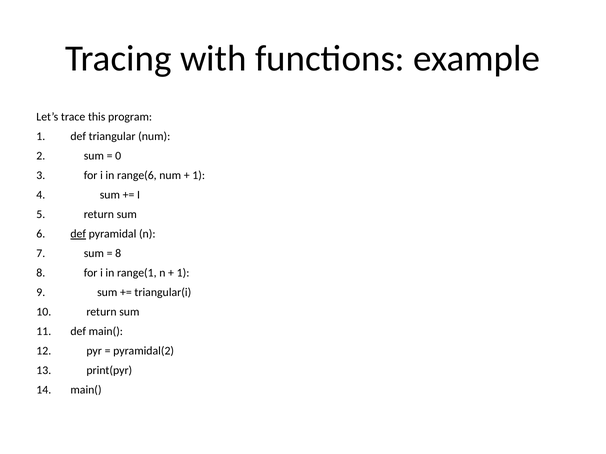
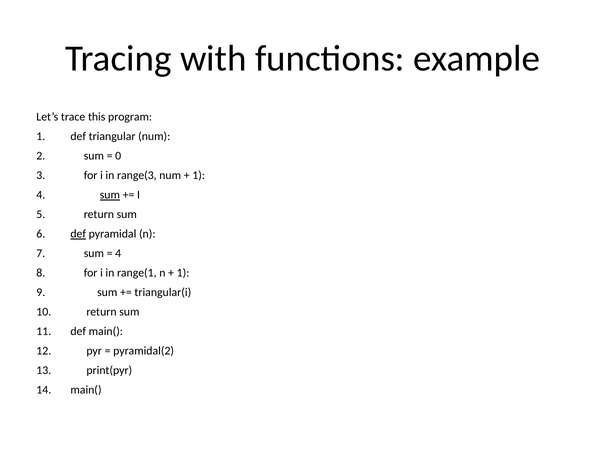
range(6: range(6 -> range(3
sum at (110, 195) underline: none -> present
8 at (118, 254): 8 -> 4
